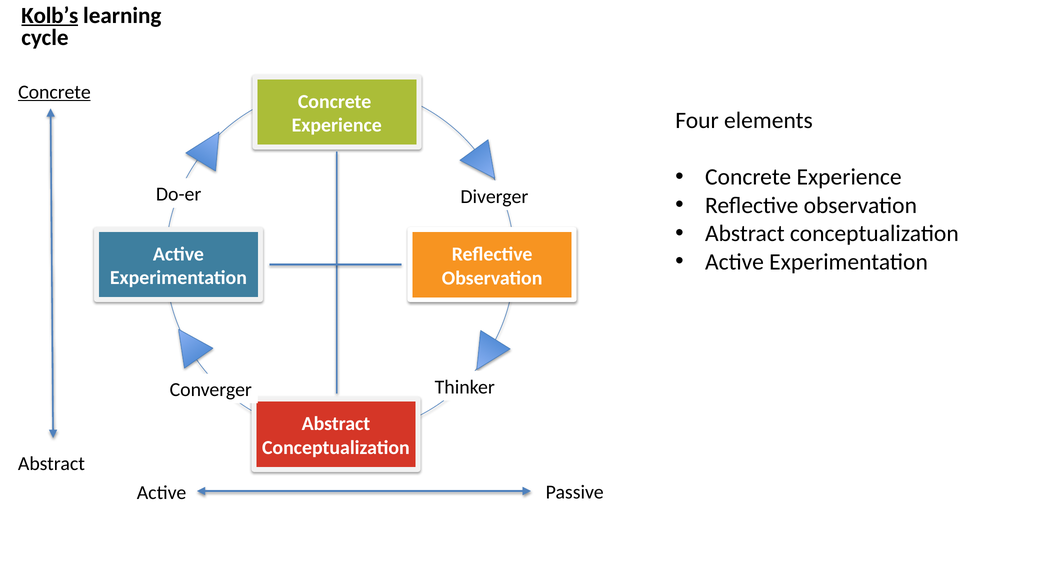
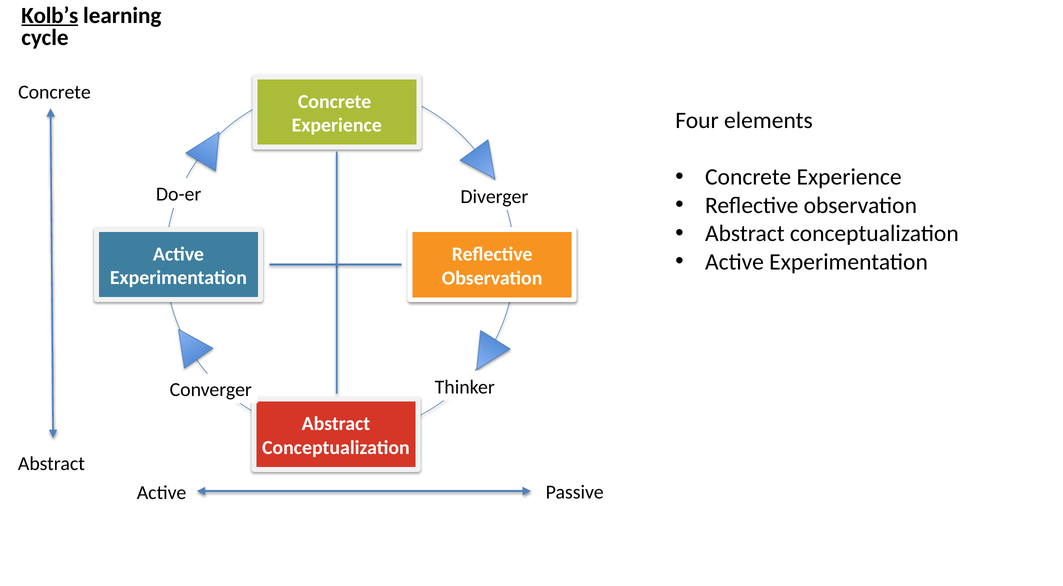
Concrete at (55, 92) underline: present -> none
